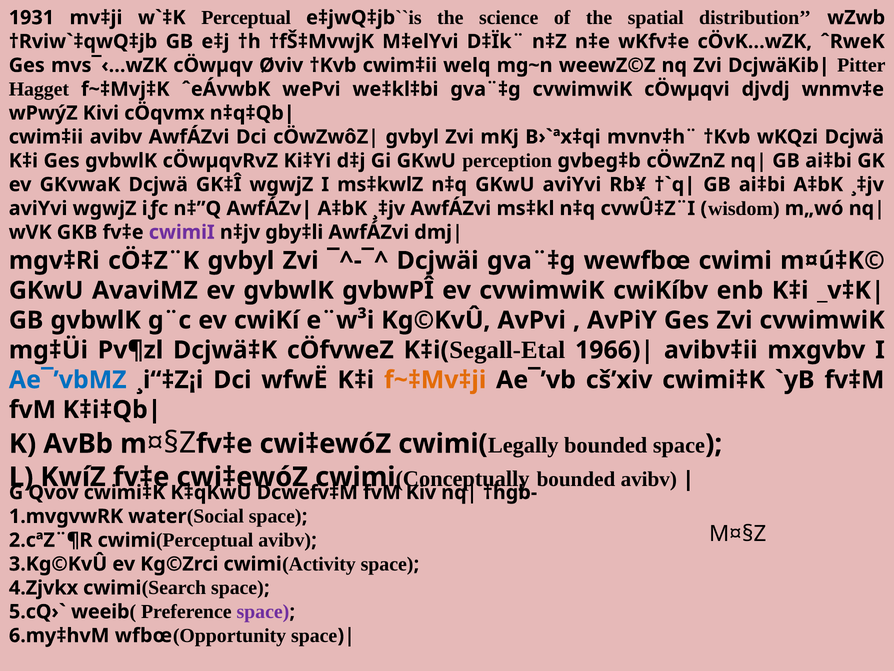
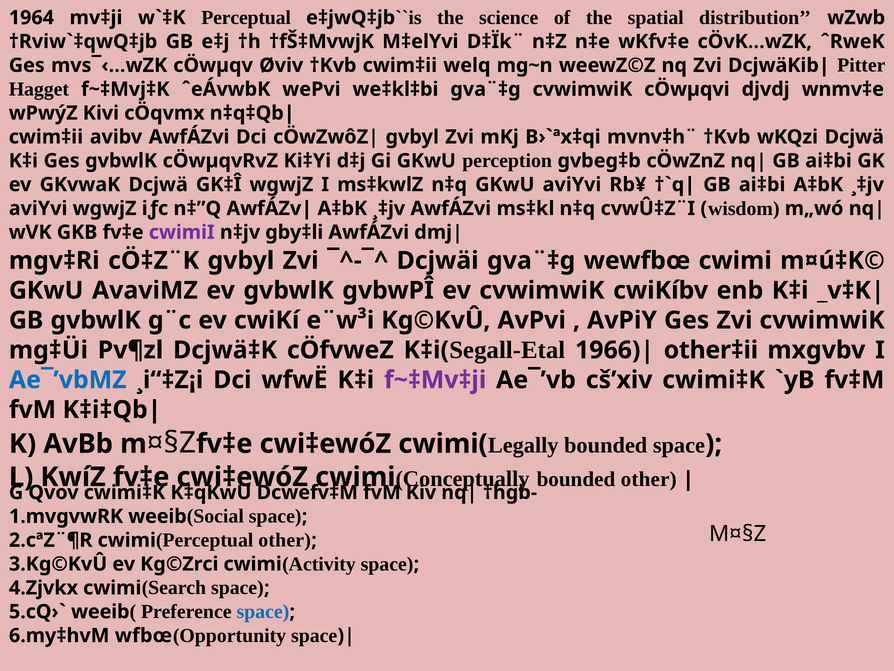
1931: 1931 -> 1964
avibv‡ii: avibv‡ii -> other‡ii
f~‡Mv‡ji colour: orange -> purple
bounded avibv: avibv -> other
water at (157, 516): water -> weeib
avibv at (285, 540): avibv -> other
space at (263, 611) colour: purple -> blue
